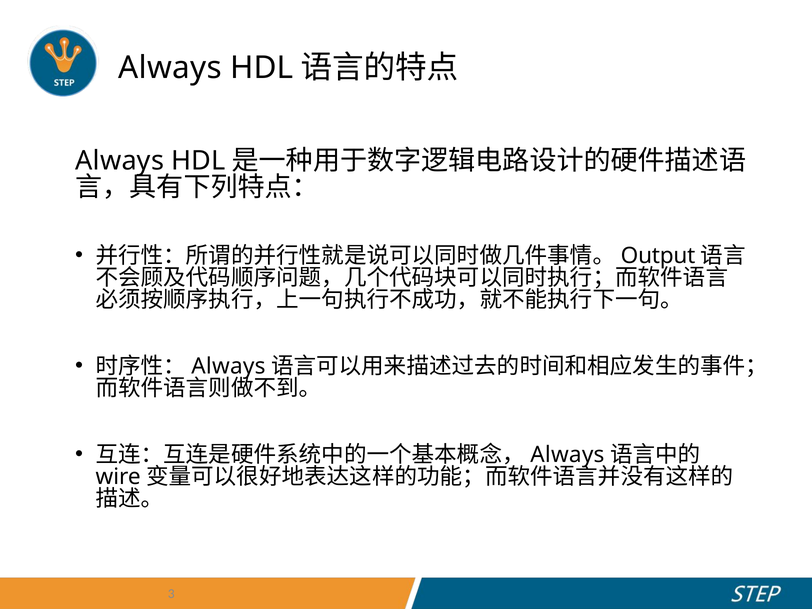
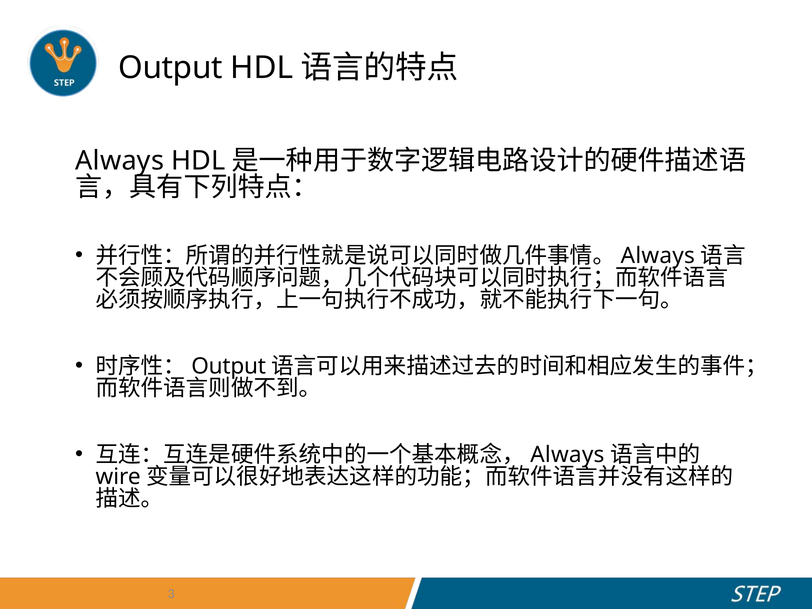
Always at (170, 68): Always -> Output
Output at (658, 256): Output -> Always
Always at (228, 366): Always -> Output
